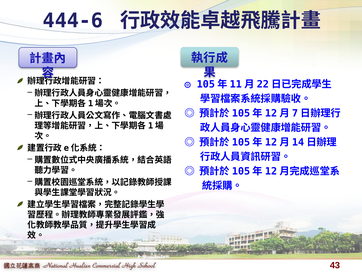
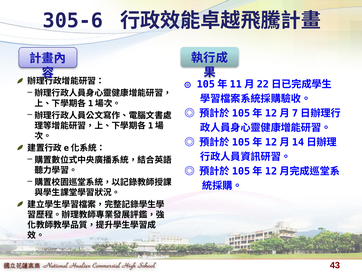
444-6: 444-6 -> 305-6
